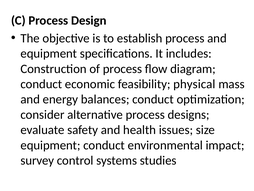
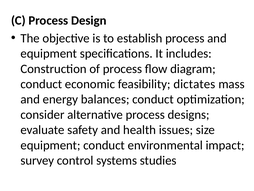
physical: physical -> dictates
